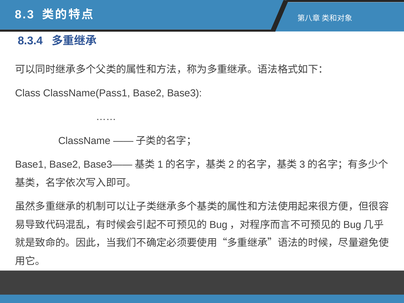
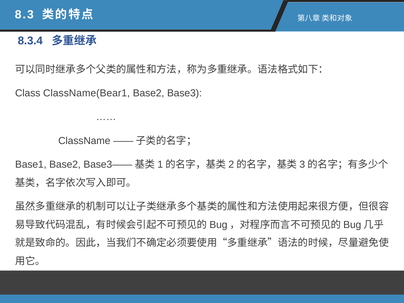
ClassName(Pass1: ClassName(Pass1 -> ClassName(Bear1
